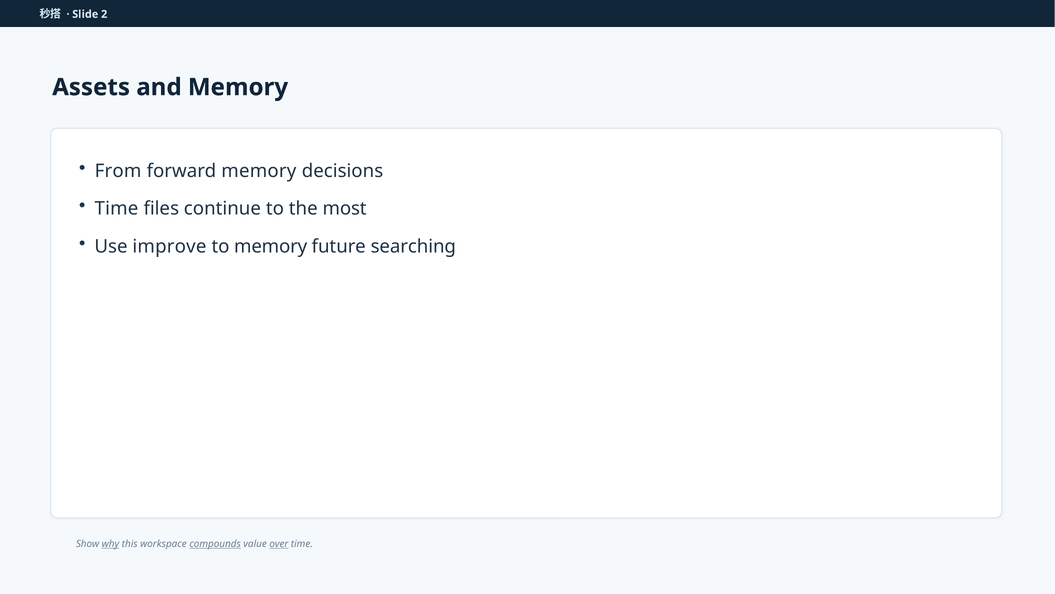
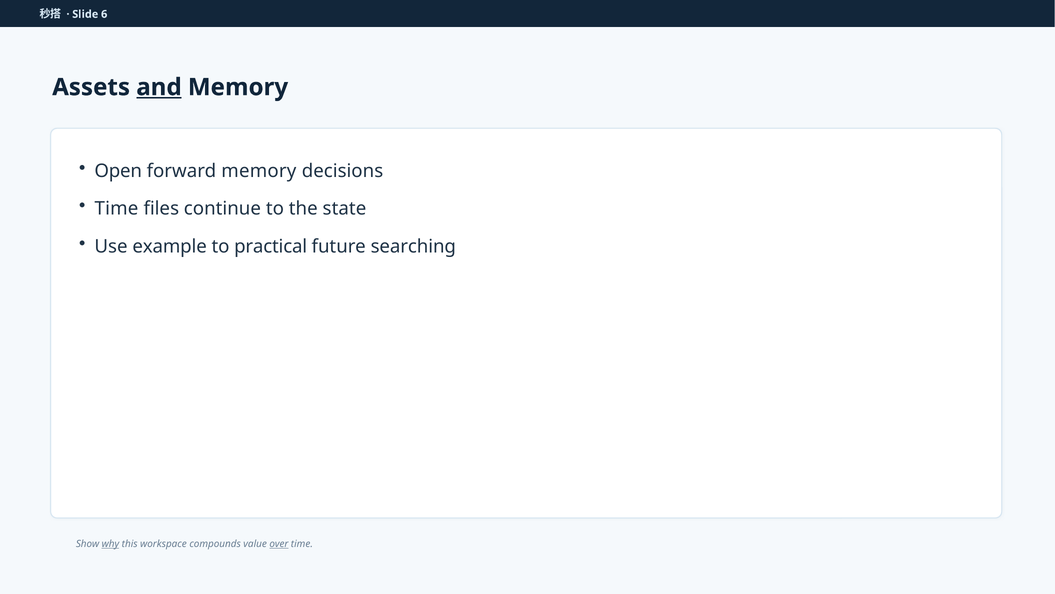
2: 2 -> 6
and underline: none -> present
From: From -> Open
most: most -> state
improve: improve -> example
to memory: memory -> practical
compounds underline: present -> none
